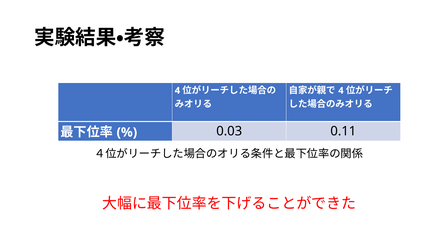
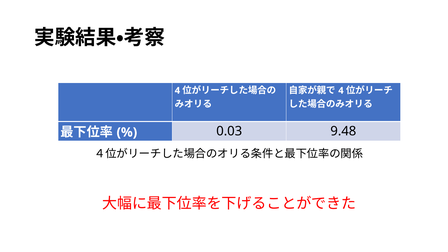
0.11: 0.11 -> 9.48
